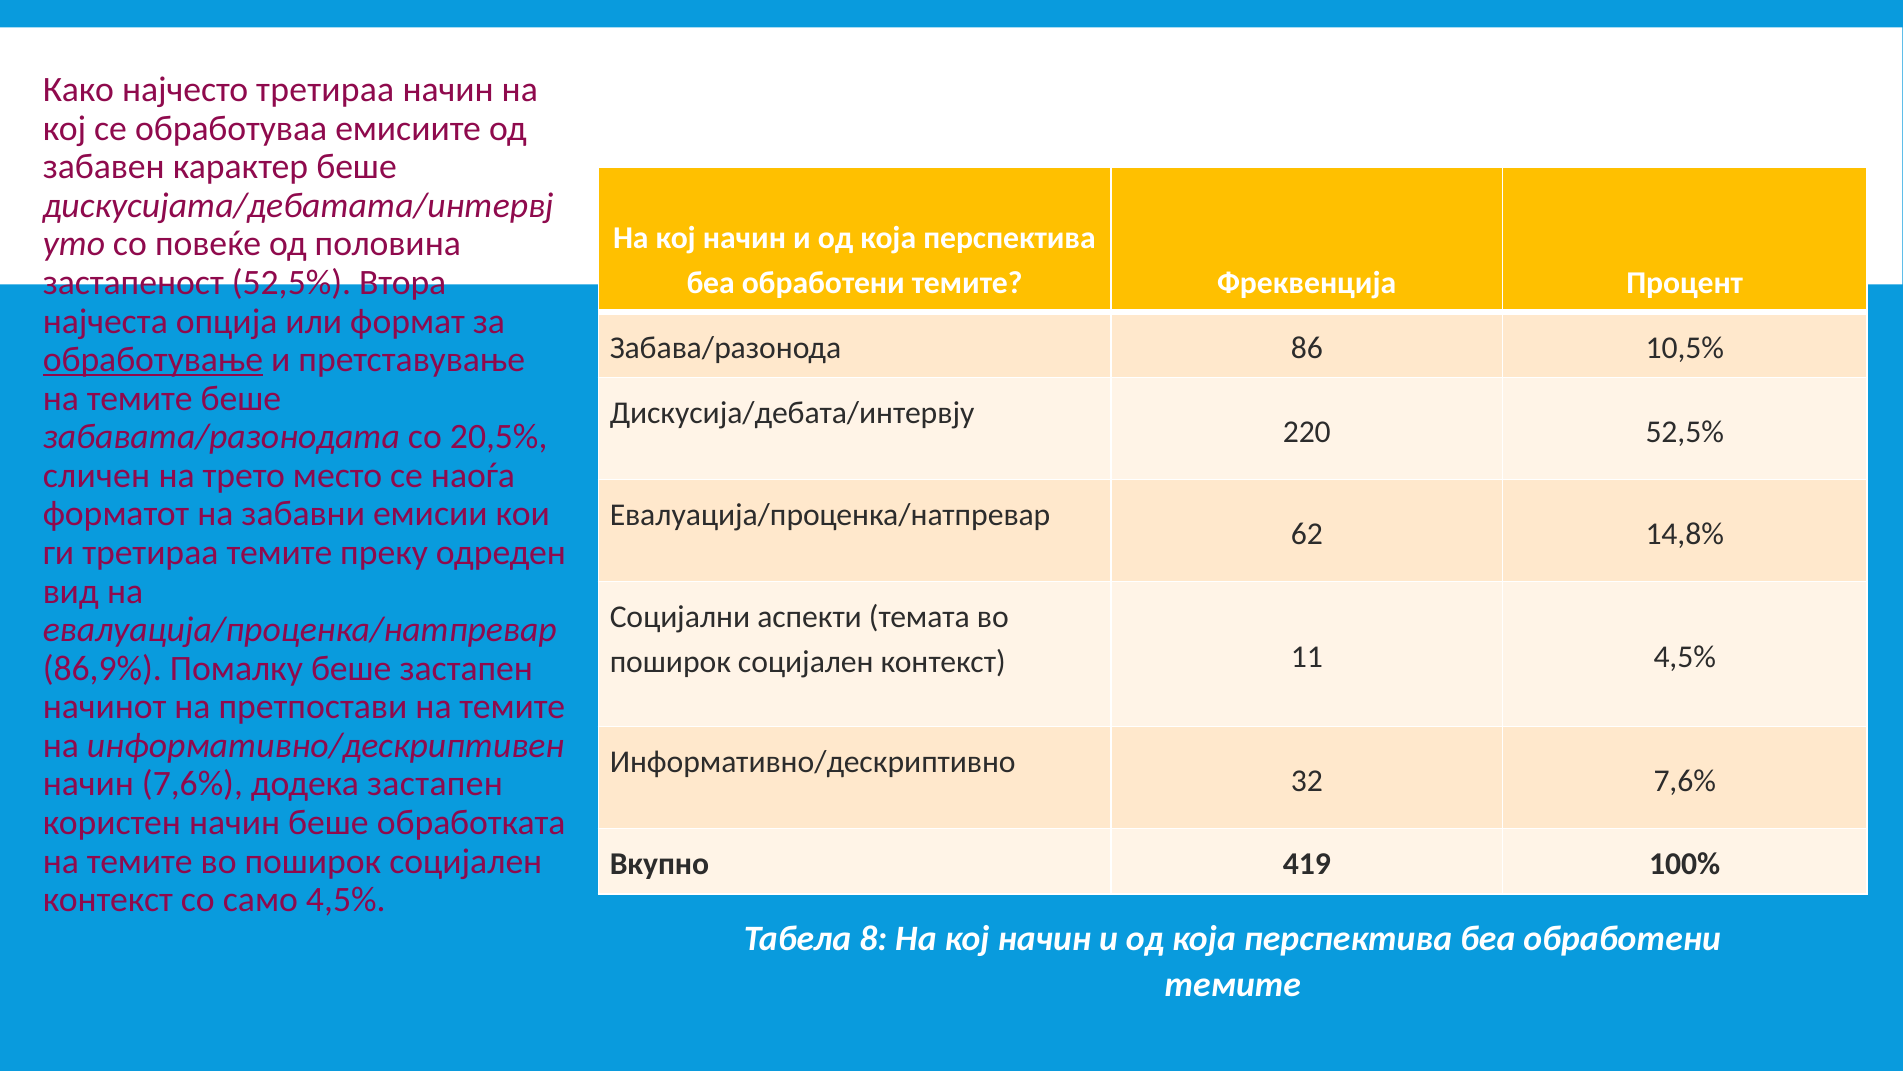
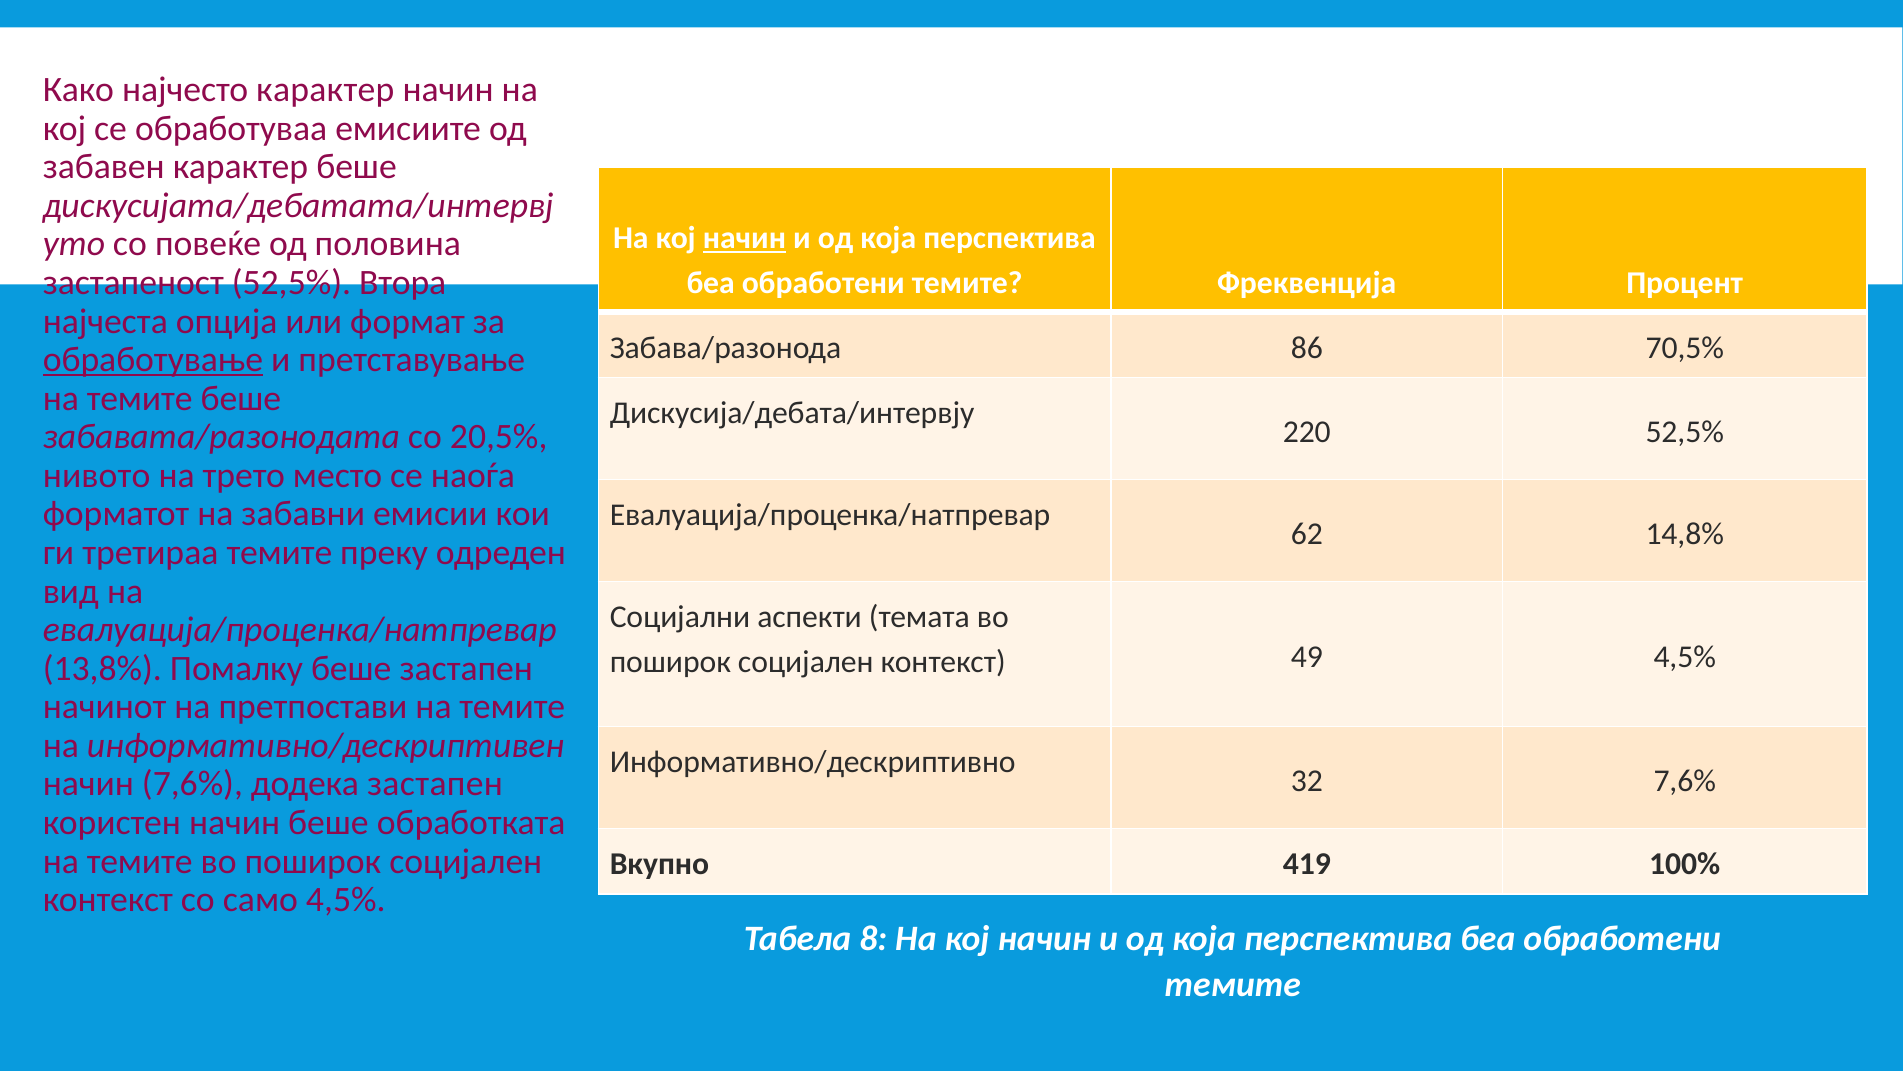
најчесто третираа: третираа -> карактер
начин at (744, 238) underline: none -> present
10,5%: 10,5% -> 70,5%
сличен: сличен -> нивото
11: 11 -> 49
86,9%: 86,9% -> 13,8%
